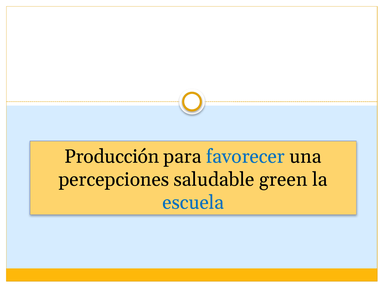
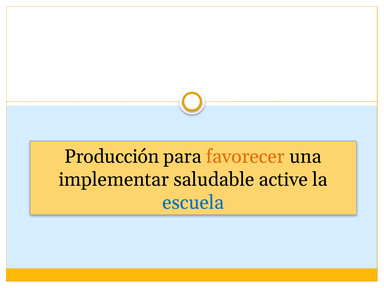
favorecer colour: blue -> orange
percepciones: percepciones -> implementar
green: green -> active
